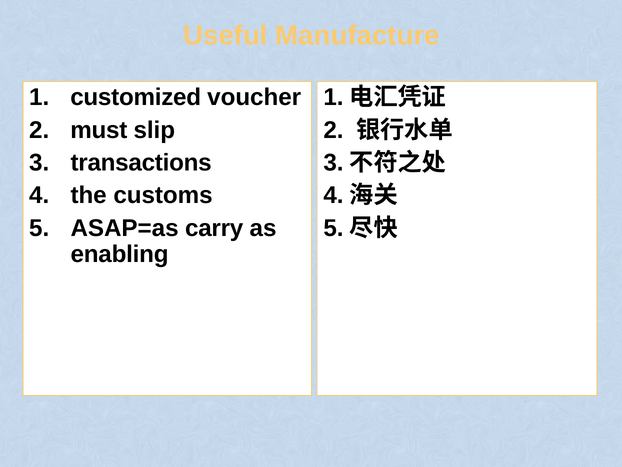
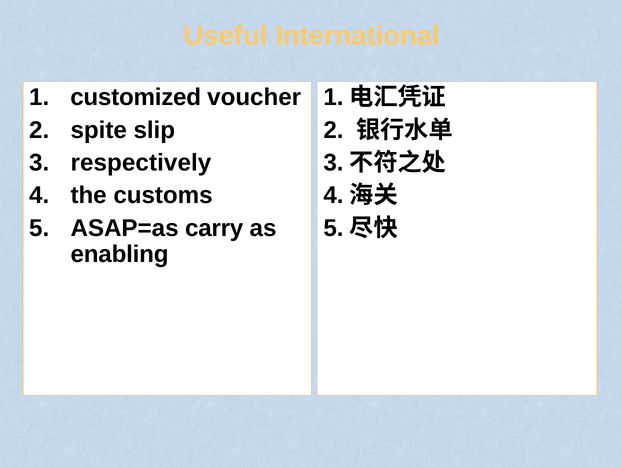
Manufacture: Manufacture -> International
must: must -> spite
transactions: transactions -> respectively
